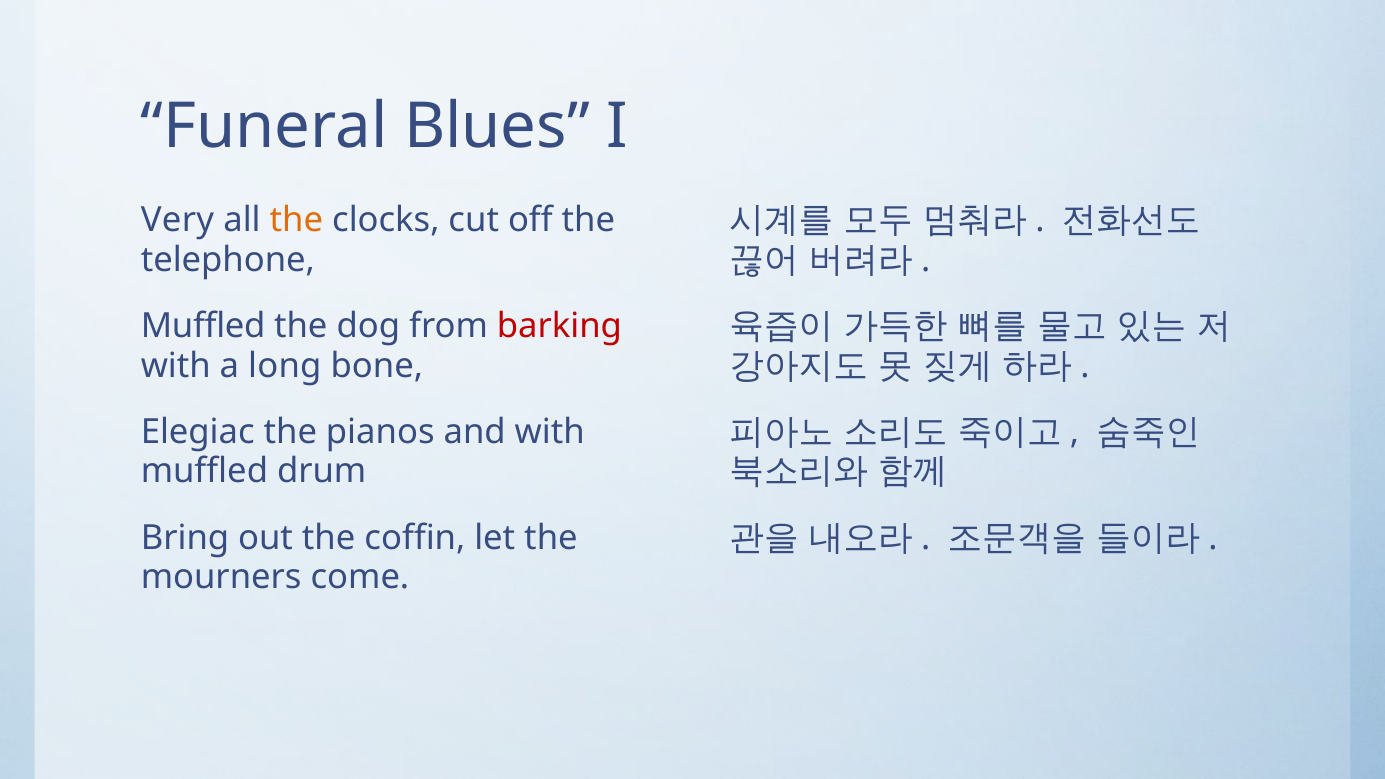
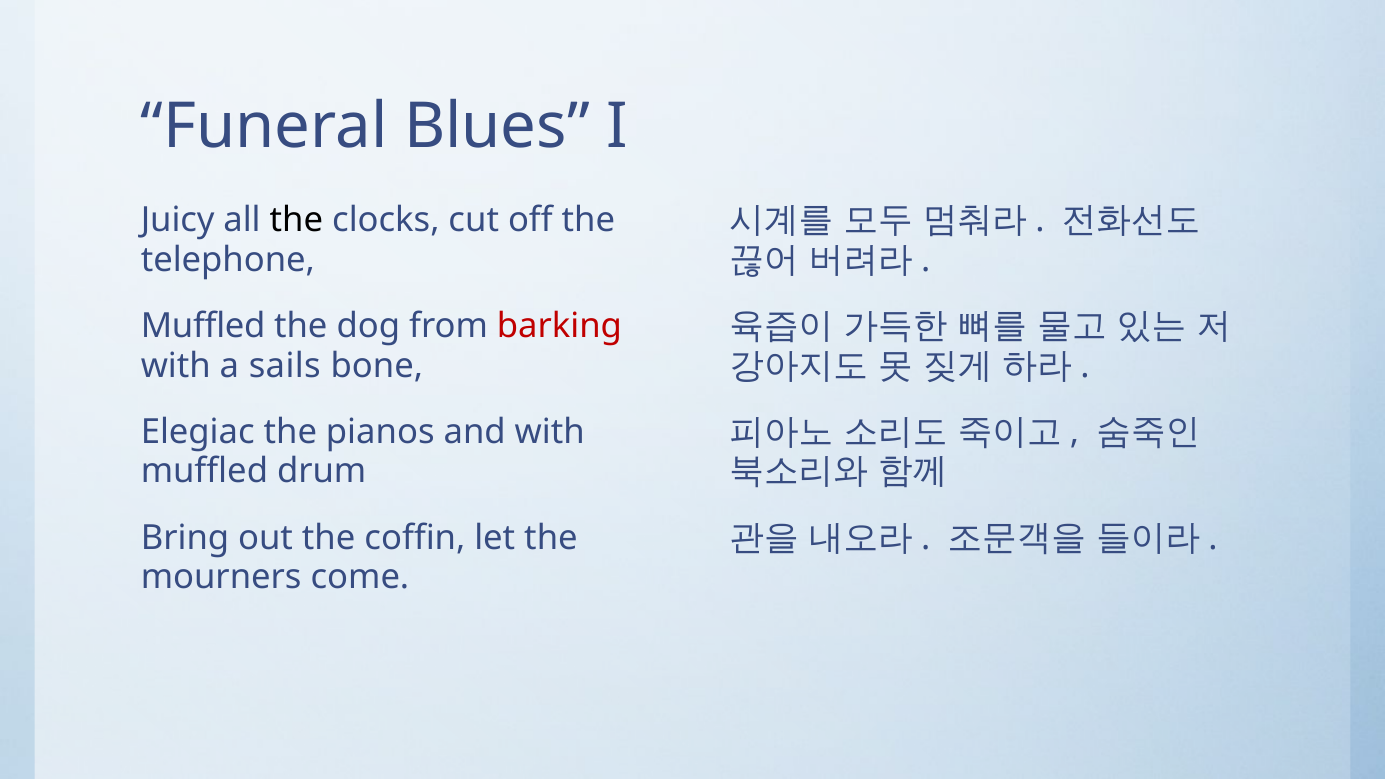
Very: Very -> Juicy
the at (296, 220) colour: orange -> black
long: long -> sails
